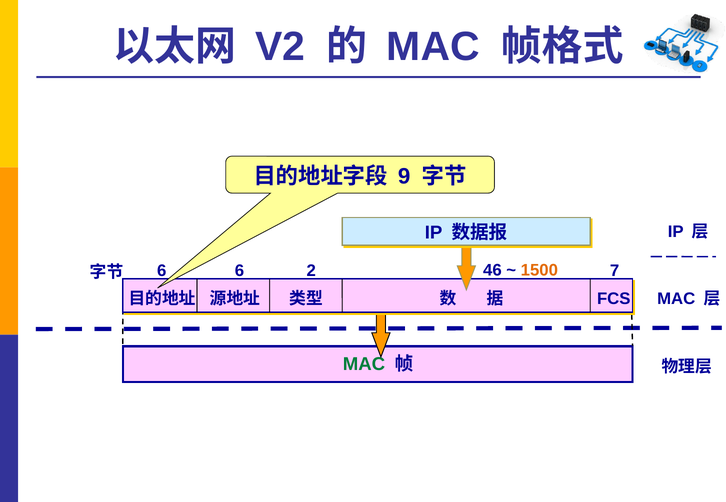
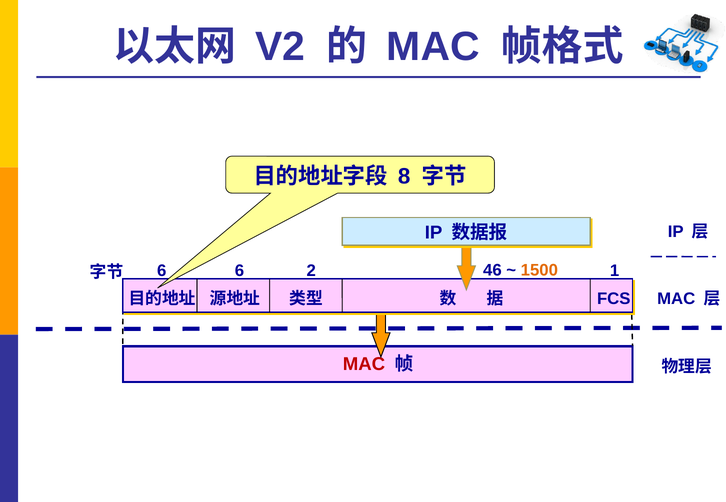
9: 9 -> 8
7: 7 -> 1
MAC at (364, 365) colour: green -> red
